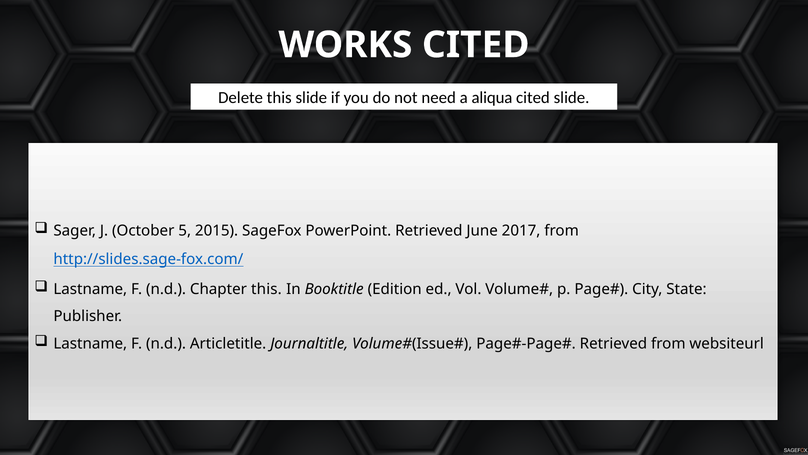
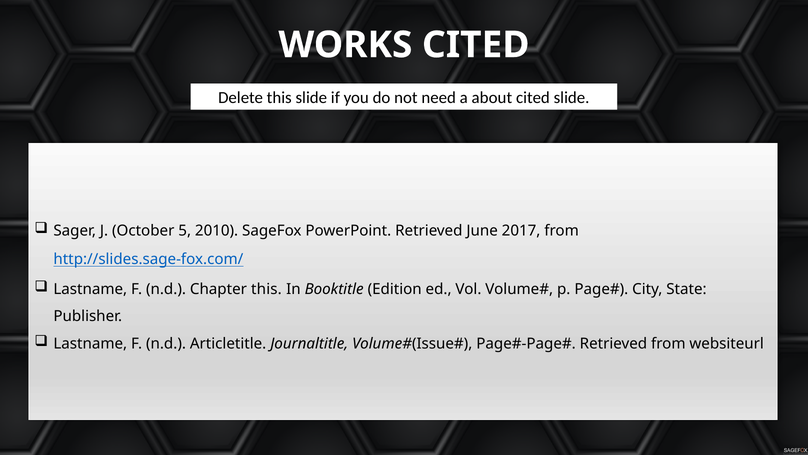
aliqua: aliqua -> about
2015: 2015 -> 2010
